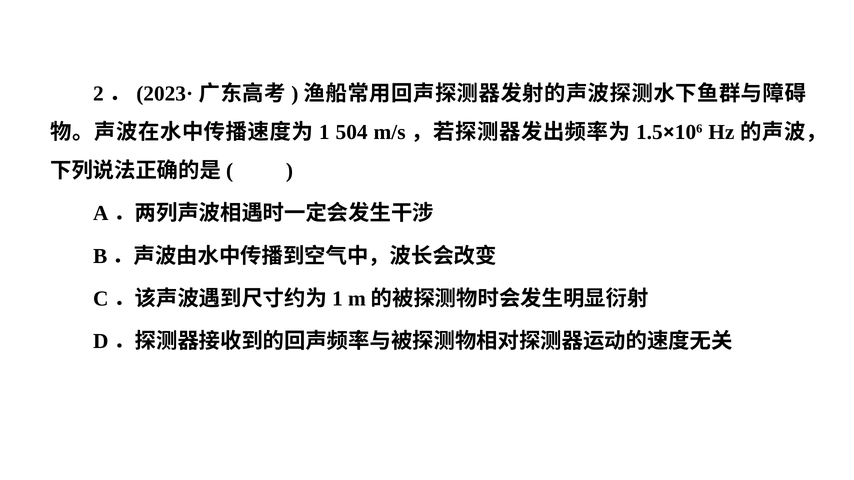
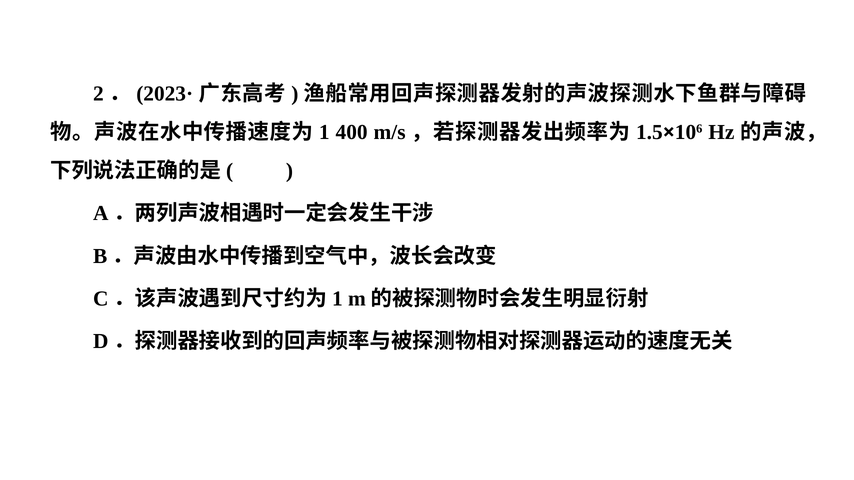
504: 504 -> 400
